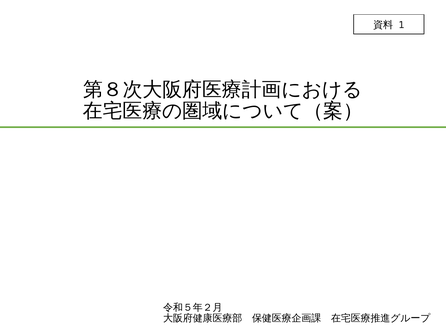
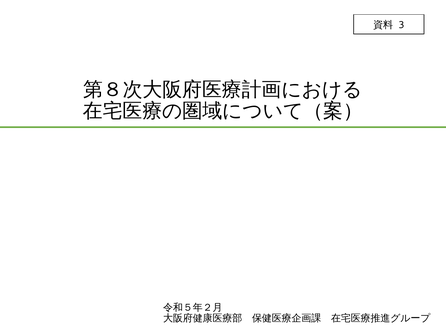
1: 1 -> 3
